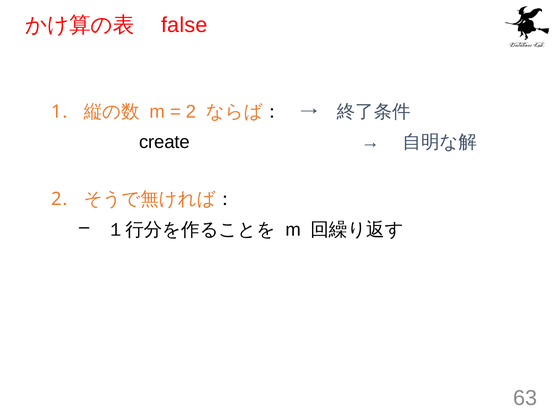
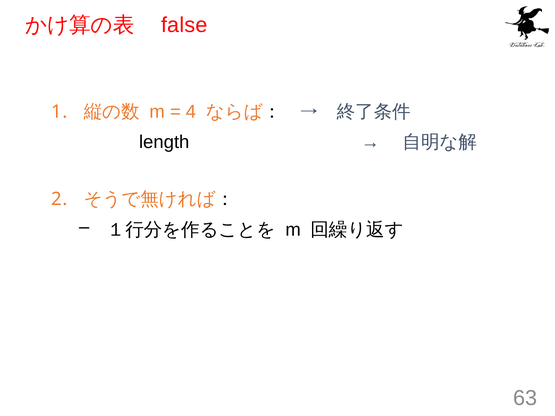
2 at (191, 112): 2 -> 4
create: create -> length
